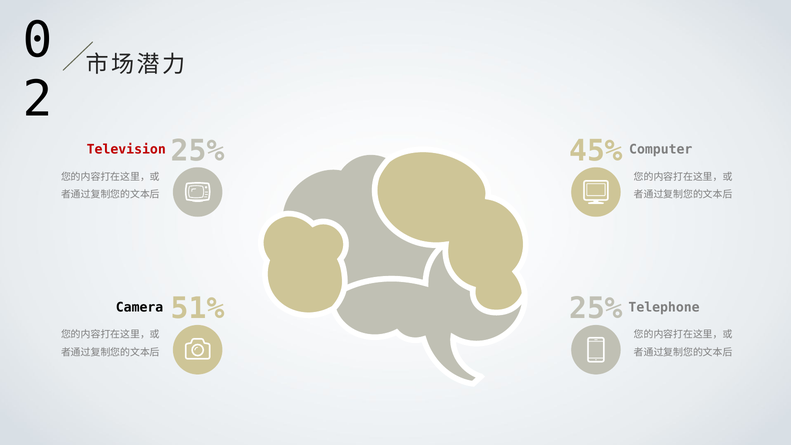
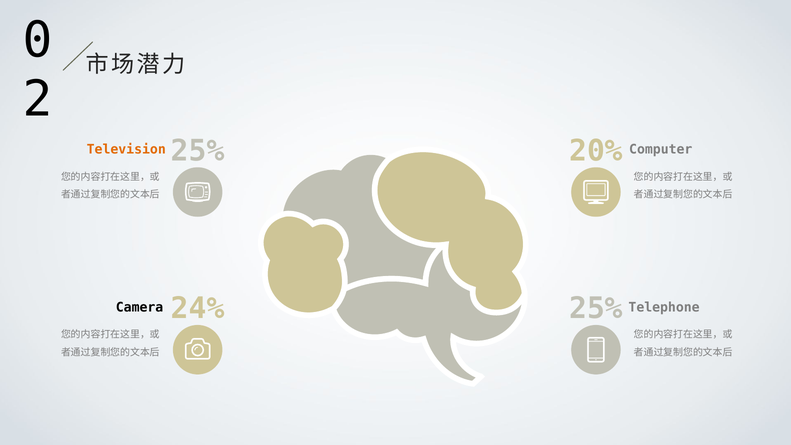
45%: 45% -> 20%
Television colour: red -> orange
51%: 51% -> 24%
